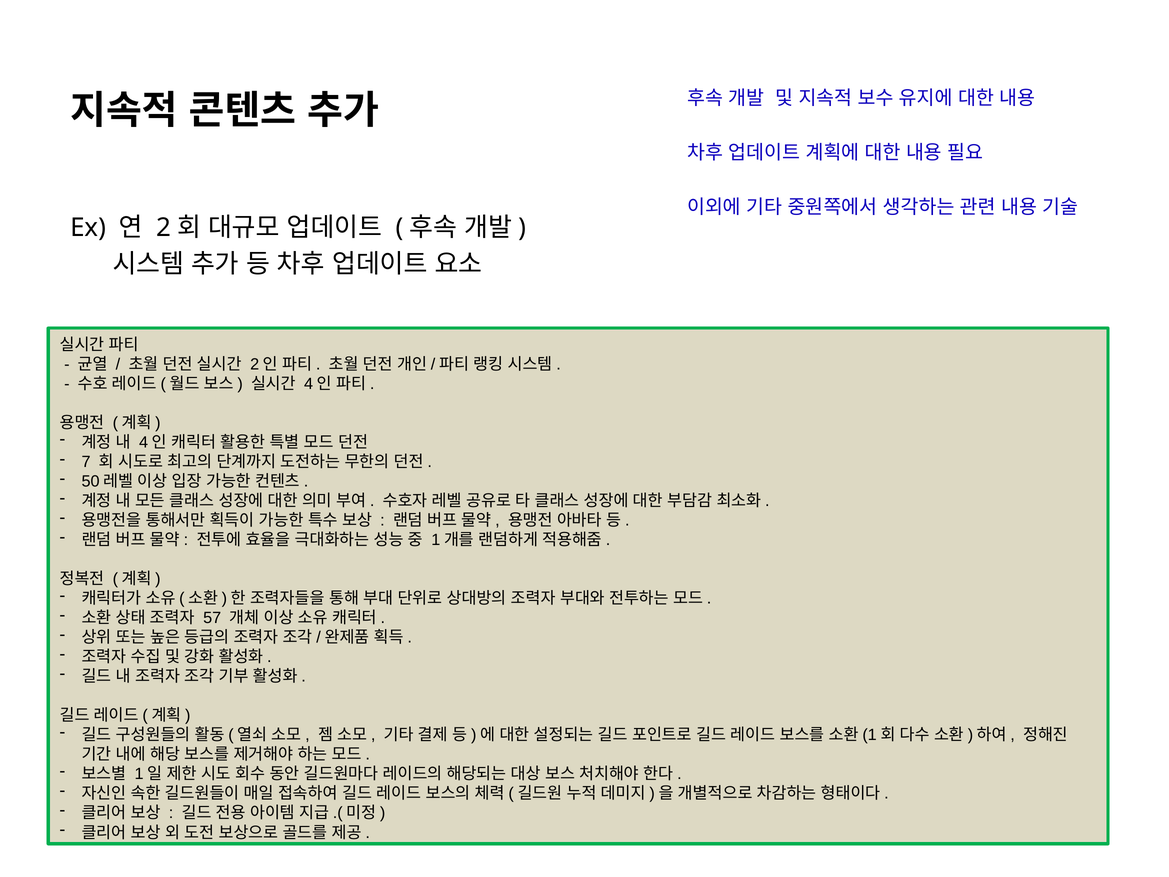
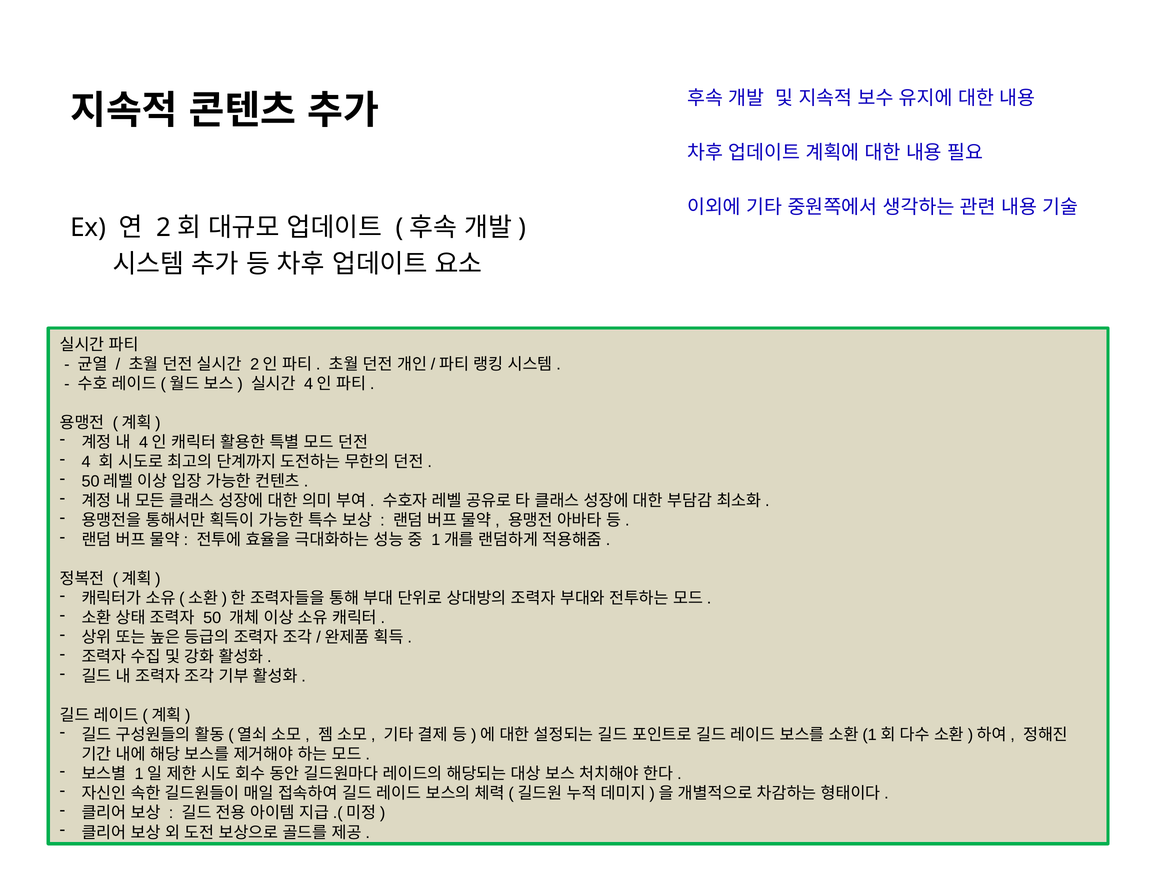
7: 7 -> 4
57: 57 -> 50
